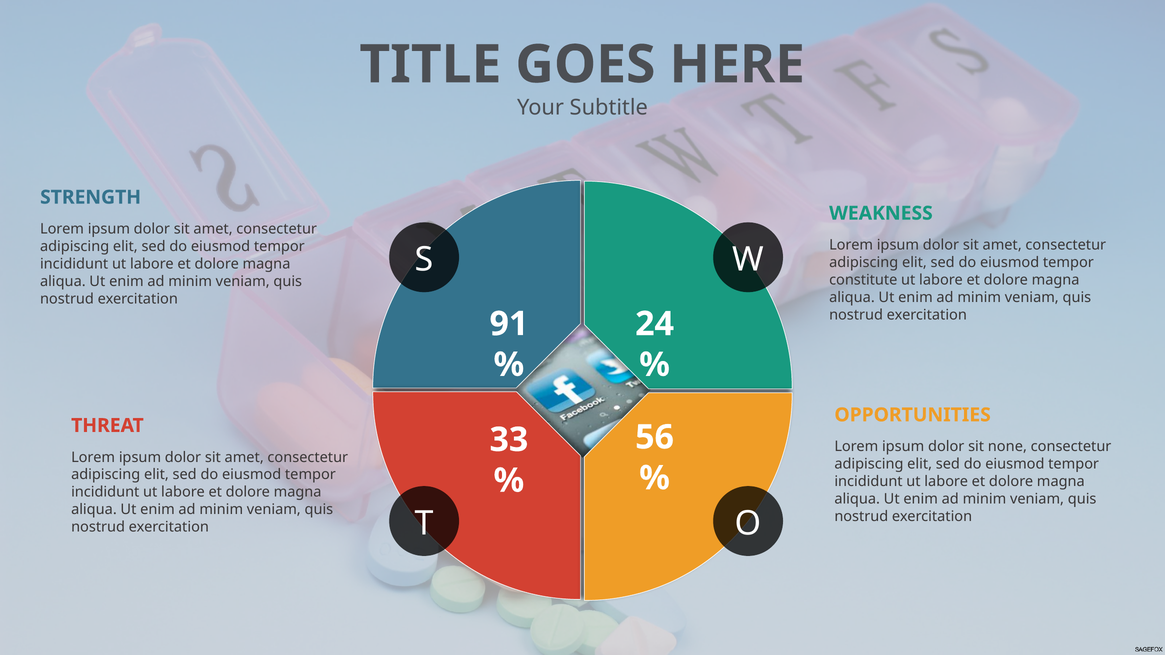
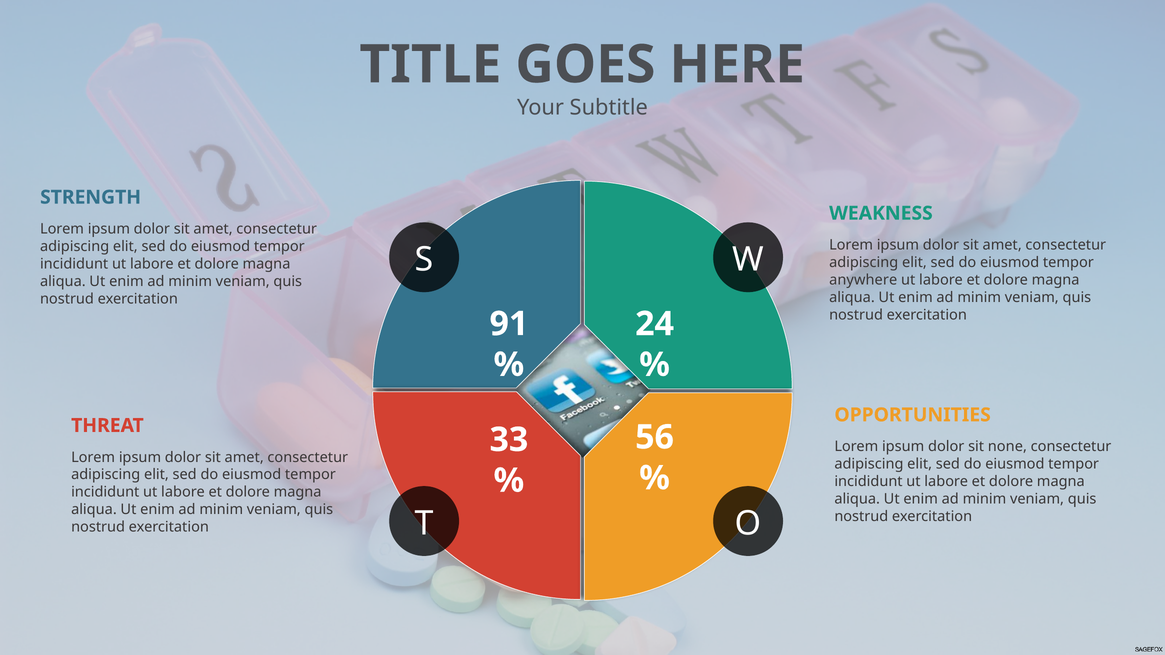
constitute: constitute -> anywhere
